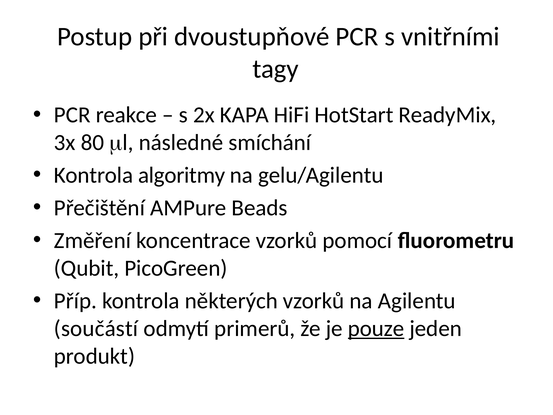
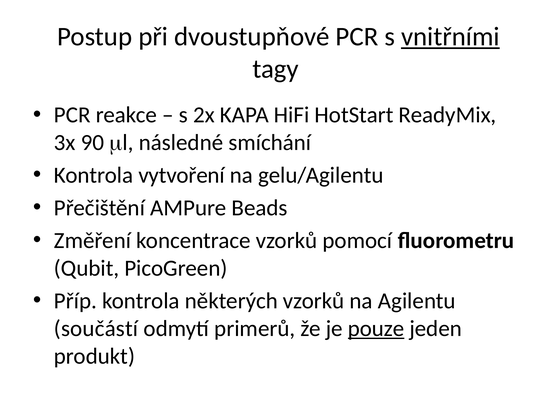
vnitřními underline: none -> present
80: 80 -> 90
algoritmy: algoritmy -> vytvoření
